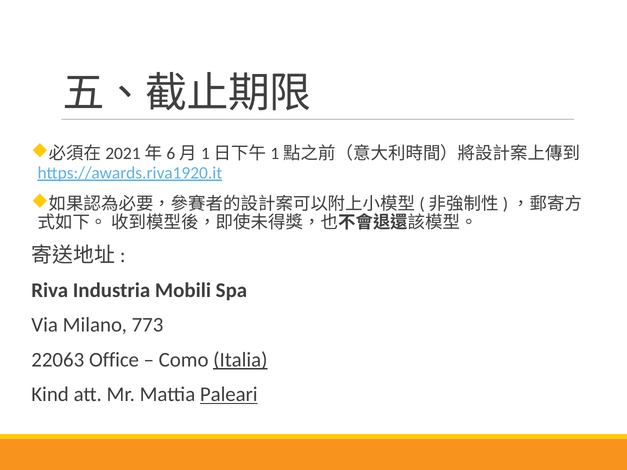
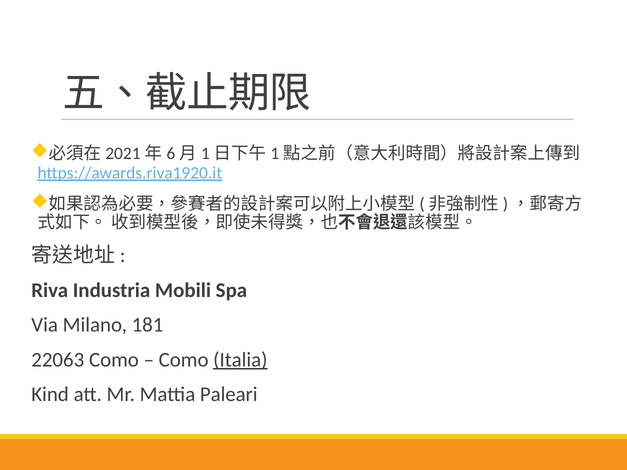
773: 773 -> 181
22063 Office: Office -> Como
Paleari underline: present -> none
